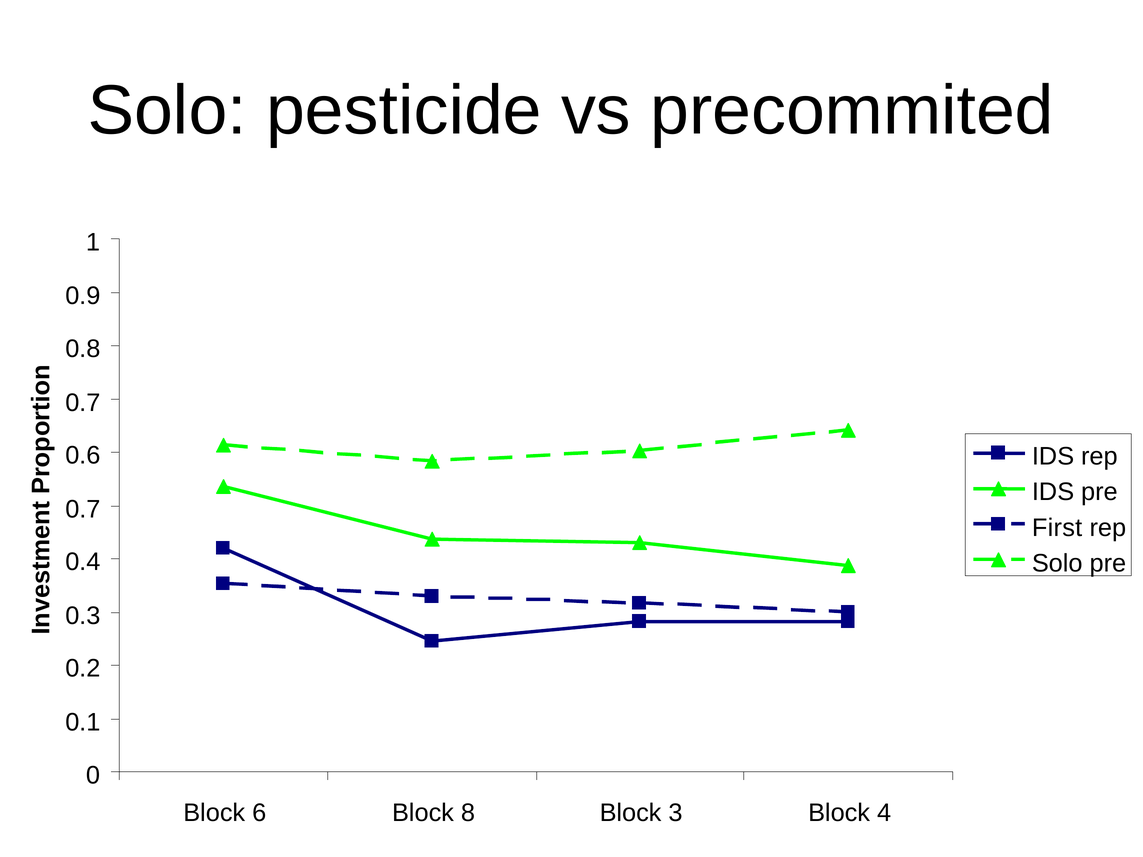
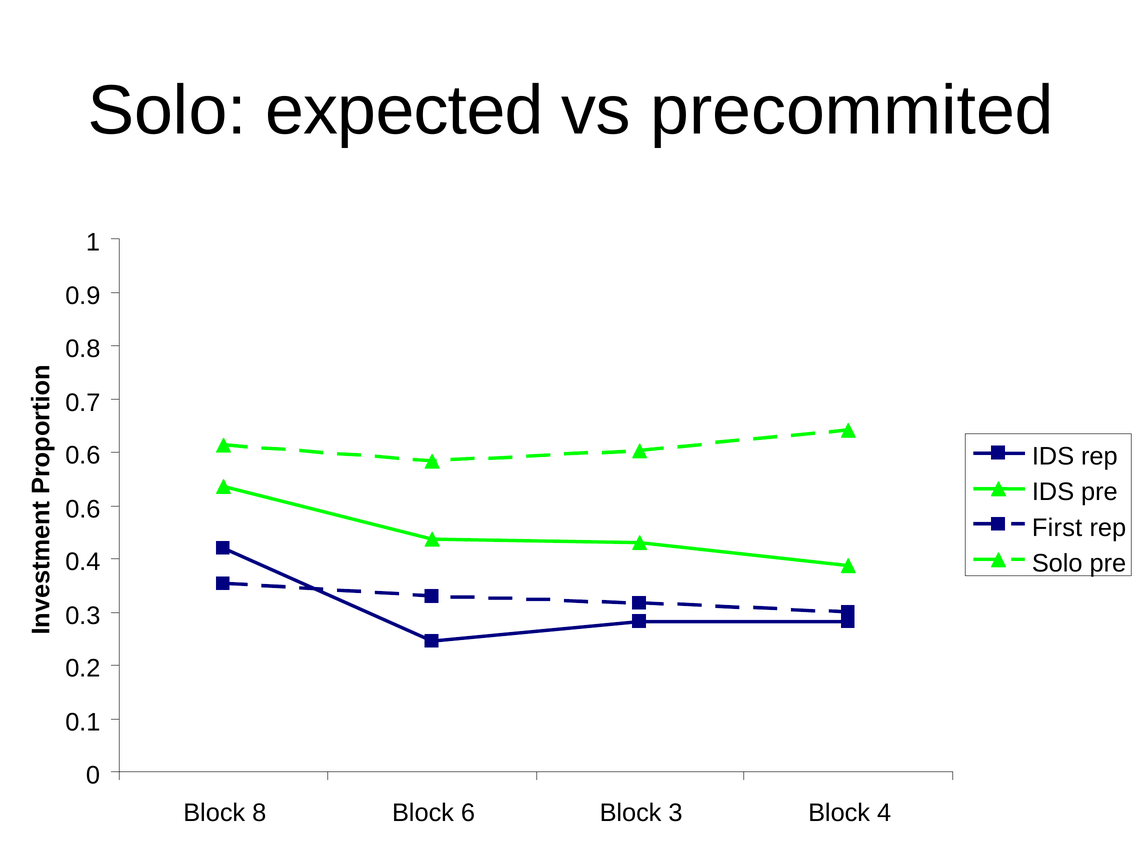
pesticide: pesticide -> expected
0.7 at (83, 509): 0.7 -> 0.6
6: 6 -> 8
8: 8 -> 6
